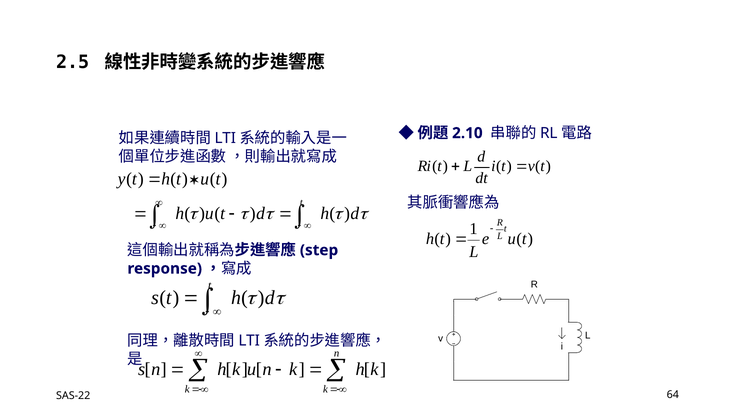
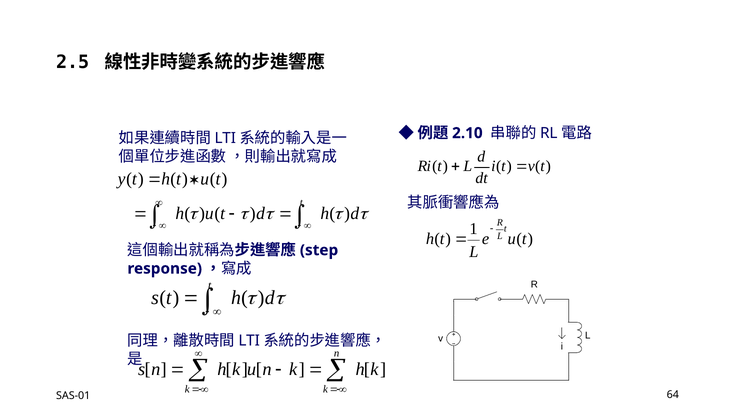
SAS-22: SAS-22 -> SAS-01
